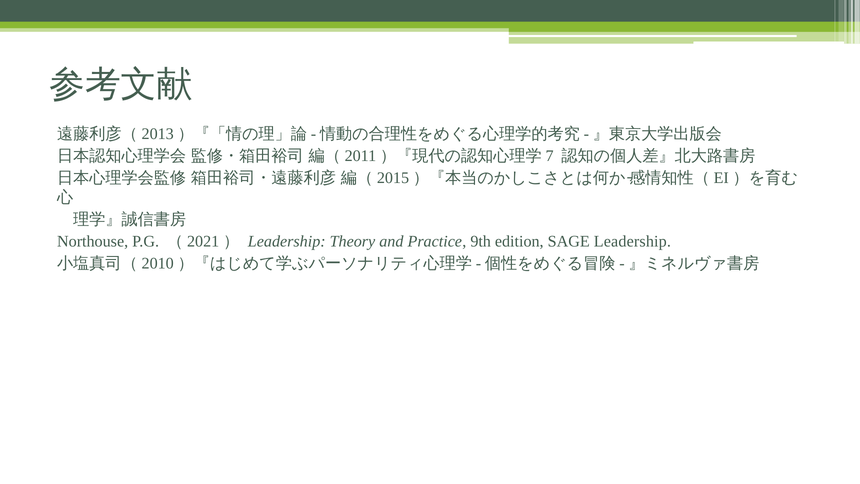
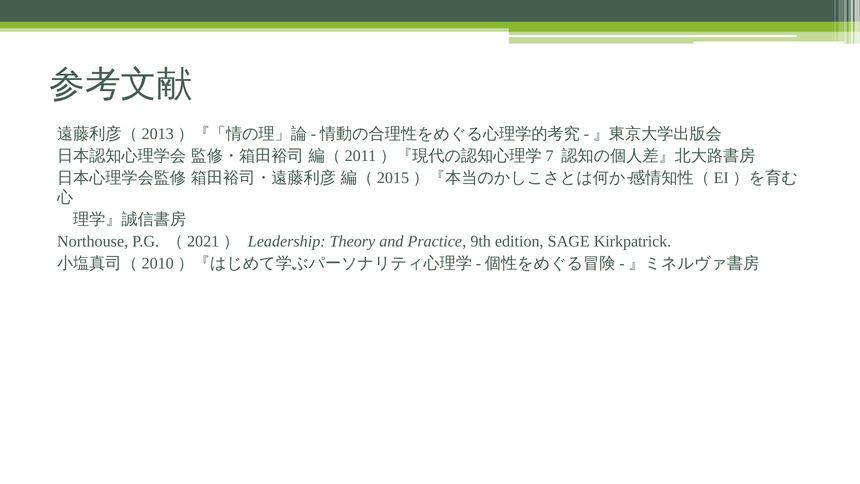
SAGE Leadership: Leadership -> Kirkpatrick
